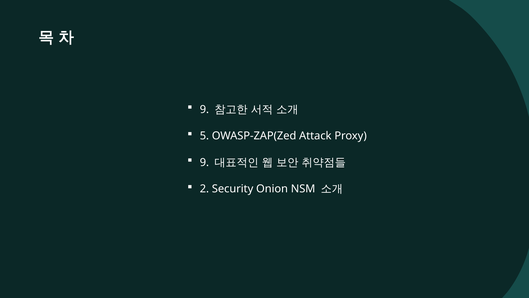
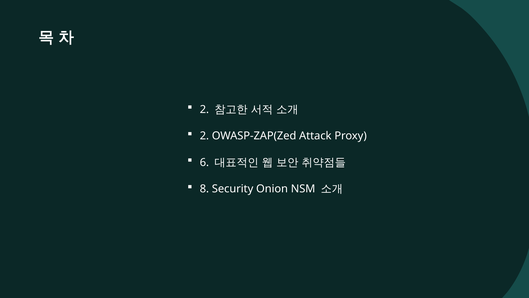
9 at (204, 109): 9 -> 2
5 at (204, 136): 5 -> 2
9 at (204, 162): 9 -> 6
2 at (204, 189): 2 -> 8
